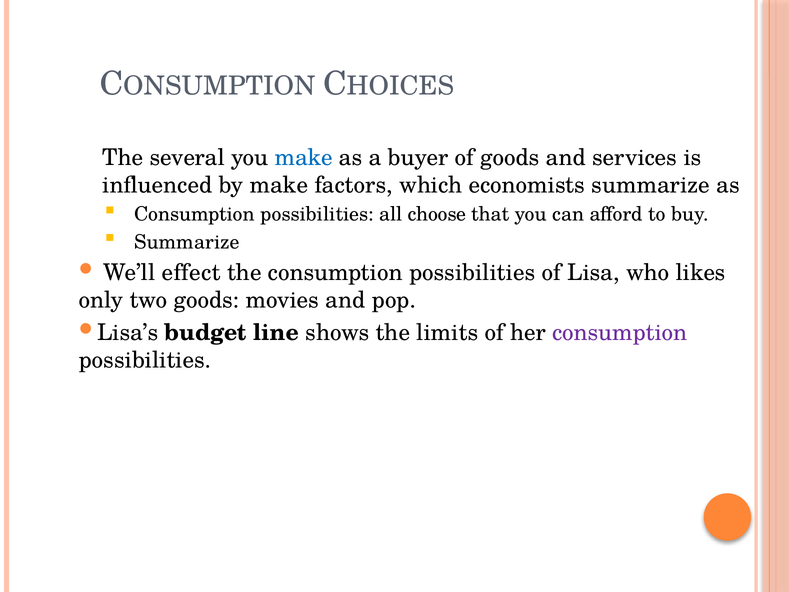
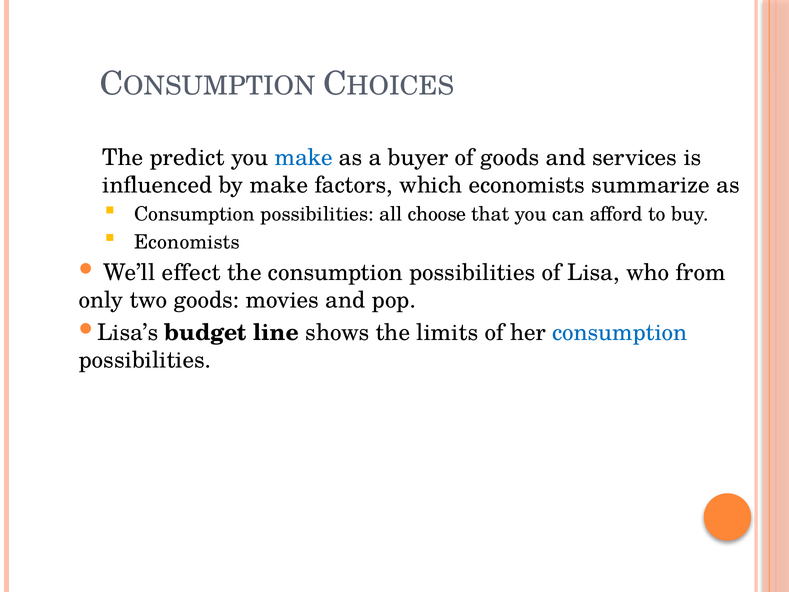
several: several -> predict
Summarize at (187, 242): Summarize -> Economists
likes: likes -> from
consumption at (620, 332) colour: purple -> blue
